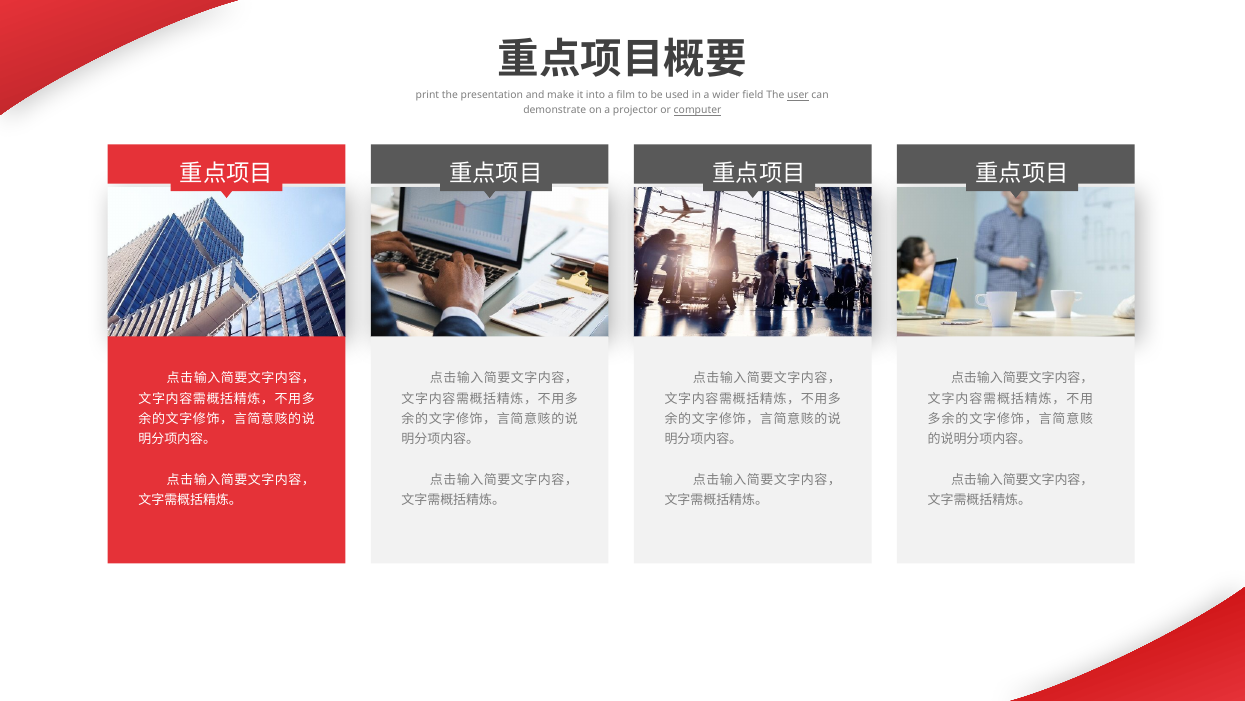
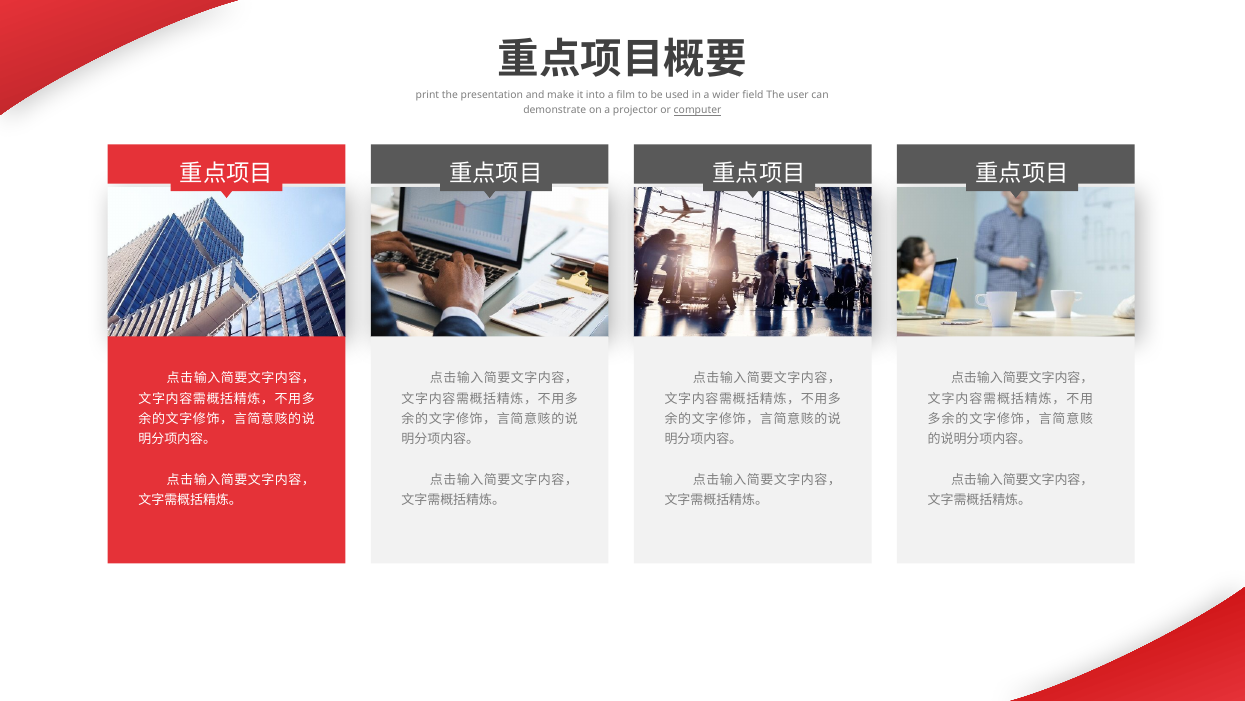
user underline: present -> none
